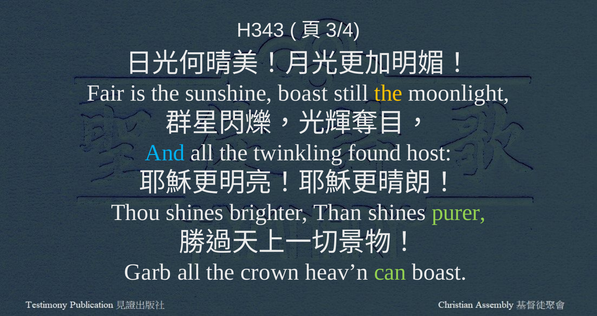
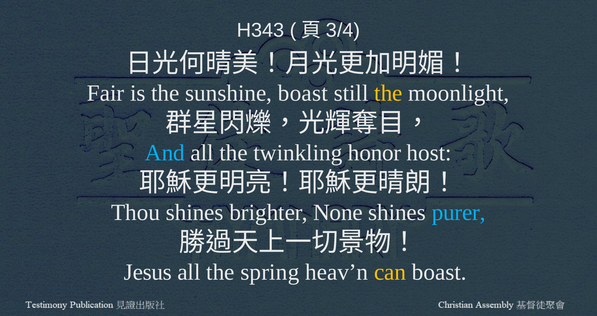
found: found -> honor
Than: Than -> None
purer colour: light green -> light blue
Garb: Garb -> Jesus
crown: crown -> spring
can colour: light green -> yellow
